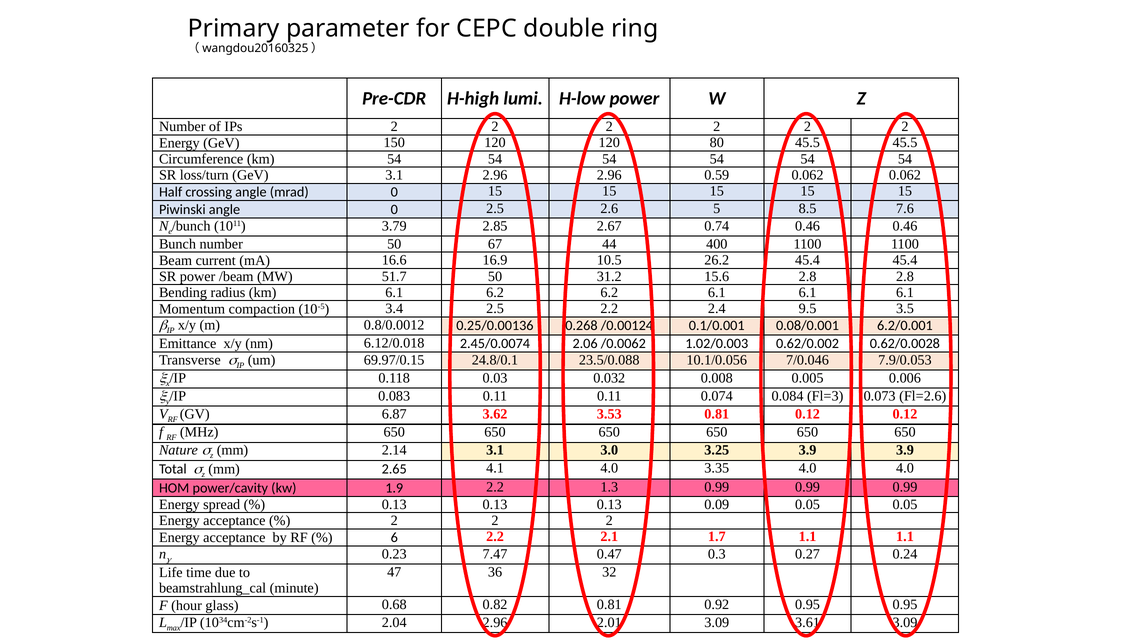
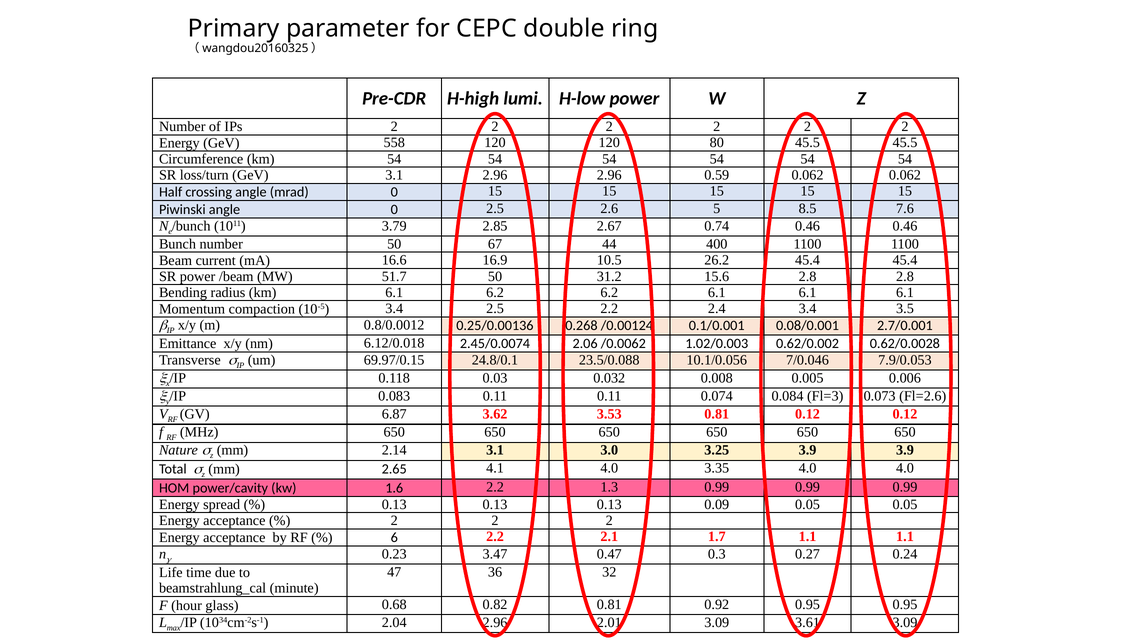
150: 150 -> 558
2.4 9.5: 9.5 -> 3.4
6.2/0.001: 6.2/0.001 -> 2.7/0.001
1.9: 1.9 -> 1.6
7.47: 7.47 -> 3.47
